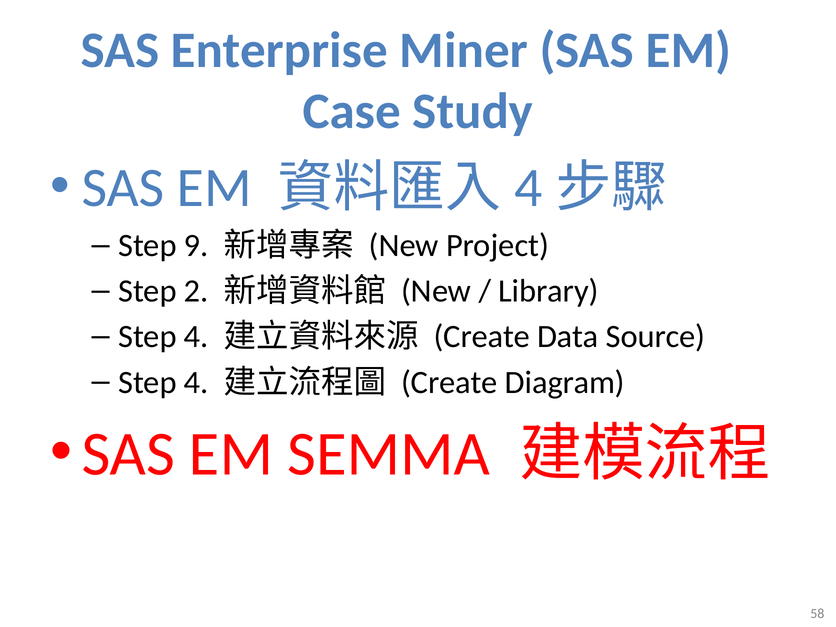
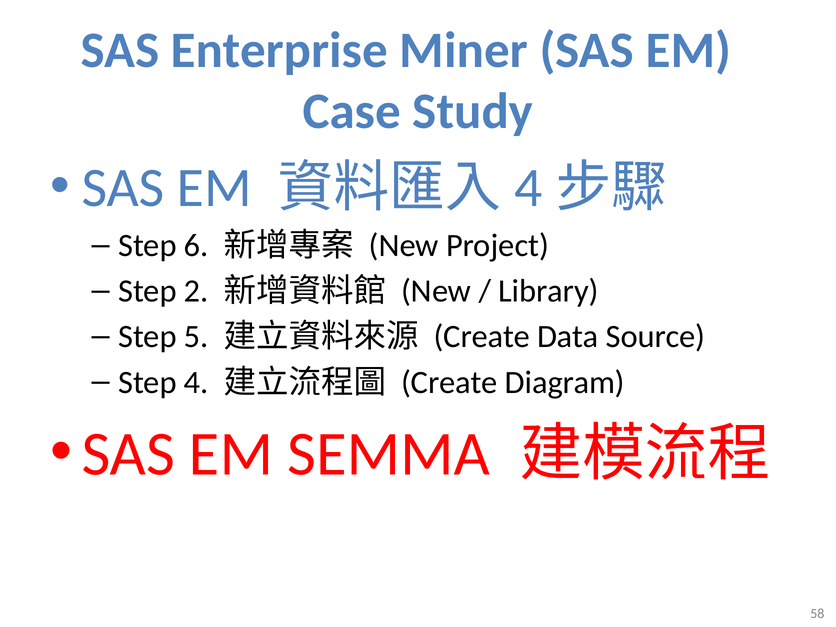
9: 9 -> 6
4 at (196, 337): 4 -> 5
